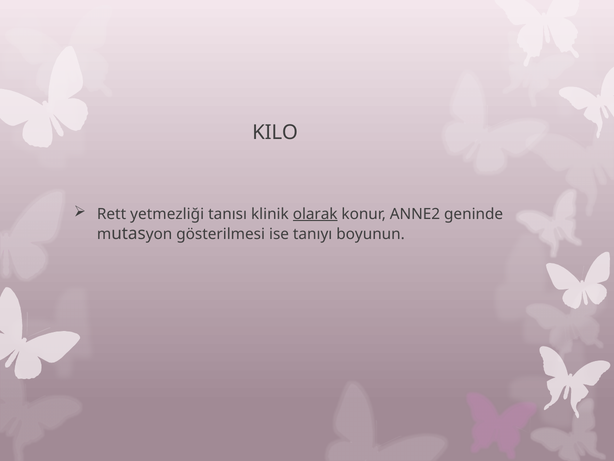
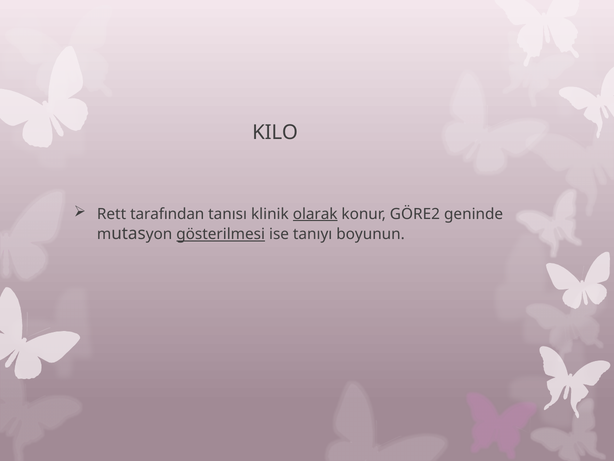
yetmezliği: yetmezliği -> tarafından
ANNE2: ANNE2 -> GÖRE2
gösterilmesi underline: none -> present
